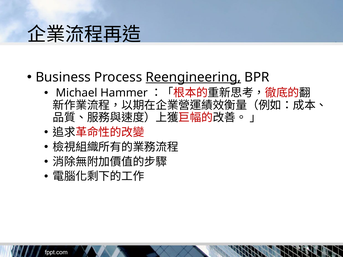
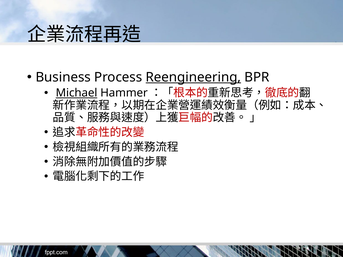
Michael underline: none -> present
